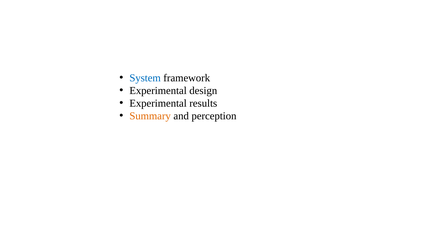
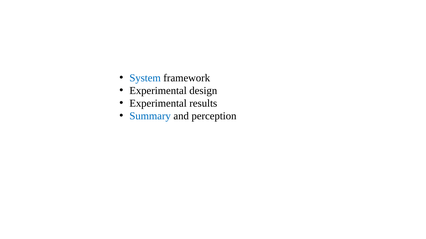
Summary colour: orange -> blue
